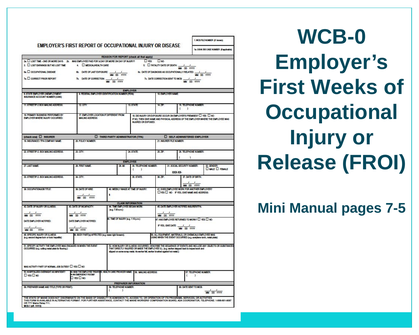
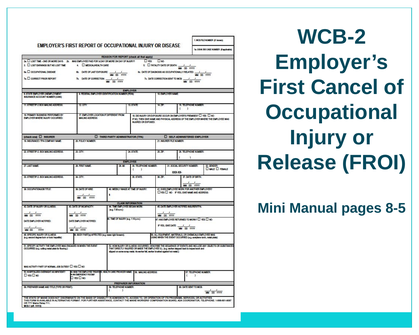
WCB-0: WCB-0 -> WCB-2
Weeks: Weeks -> Cancel
7-5: 7-5 -> 8-5
